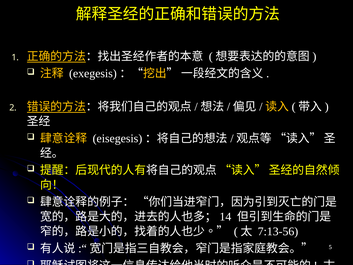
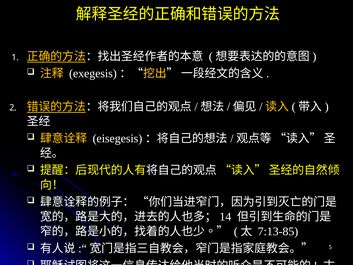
7:13-56: 7:13-56 -> 7:13-85
